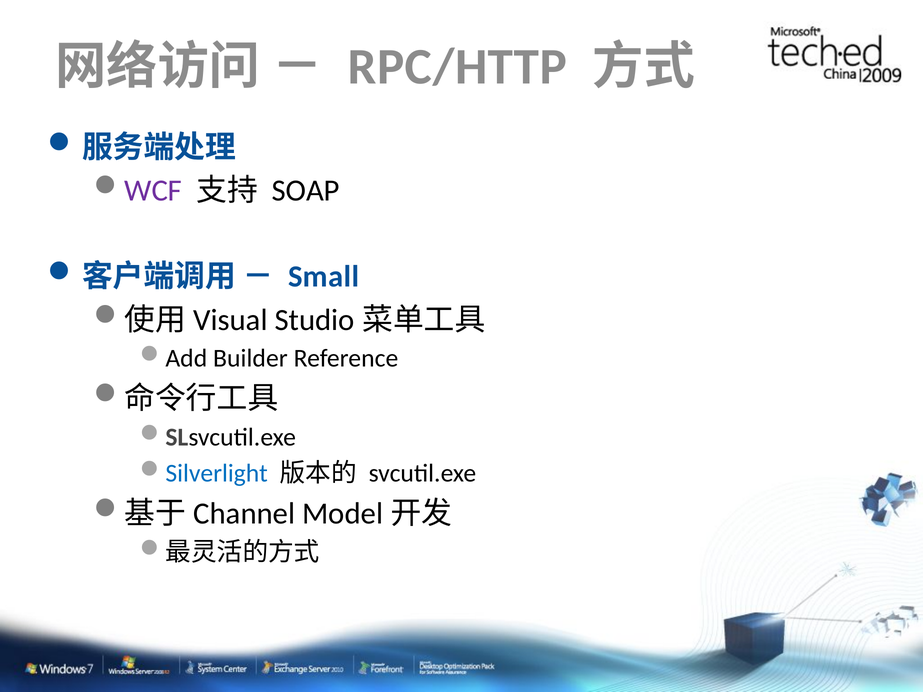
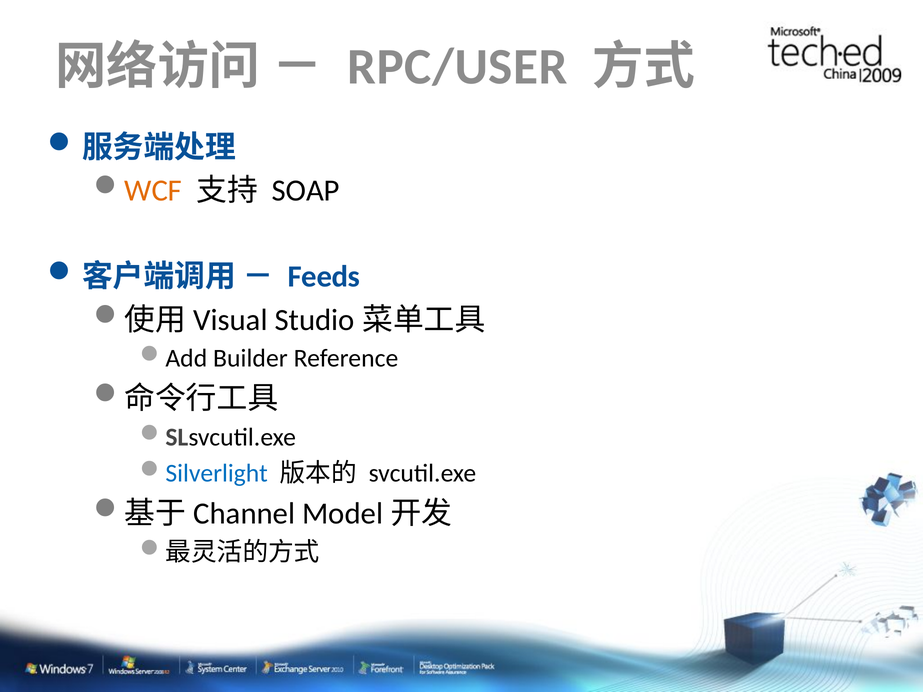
RPC/HTTP: RPC/HTTP -> RPC/USER
WCF colour: purple -> orange
Small: Small -> Feeds
